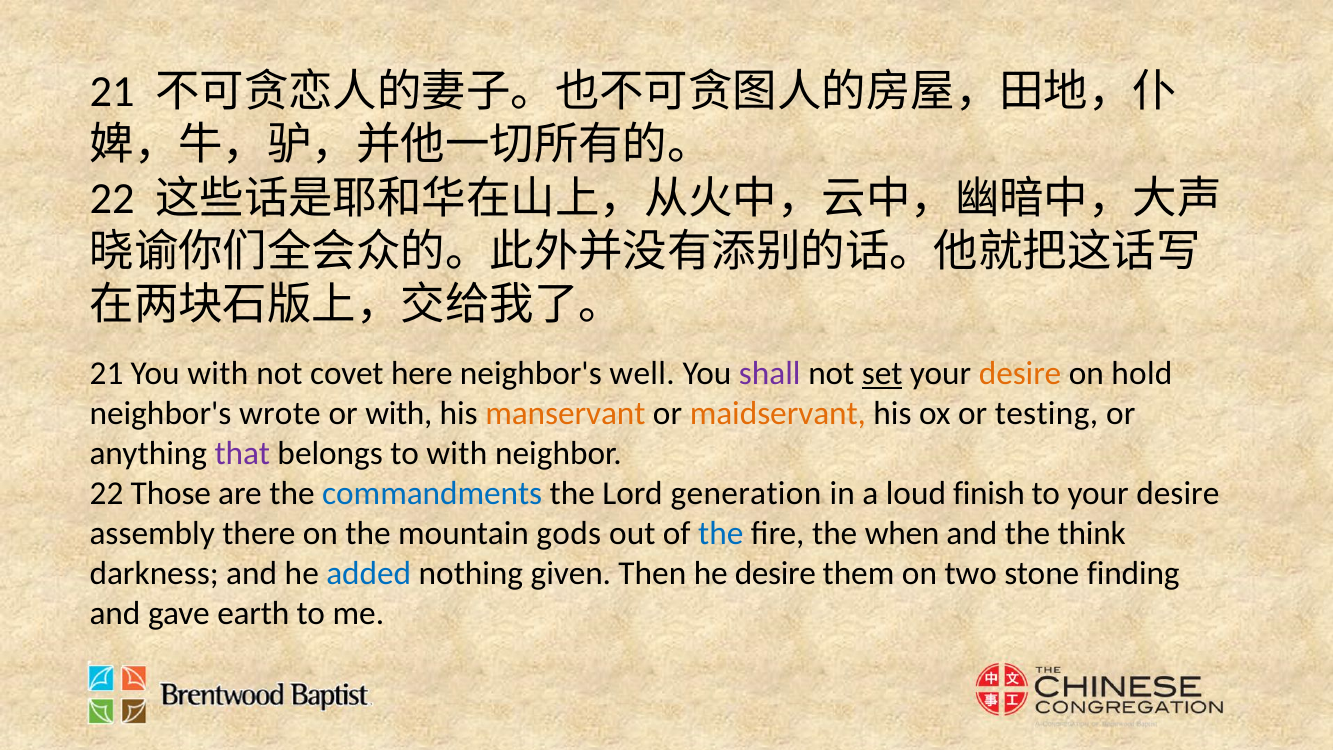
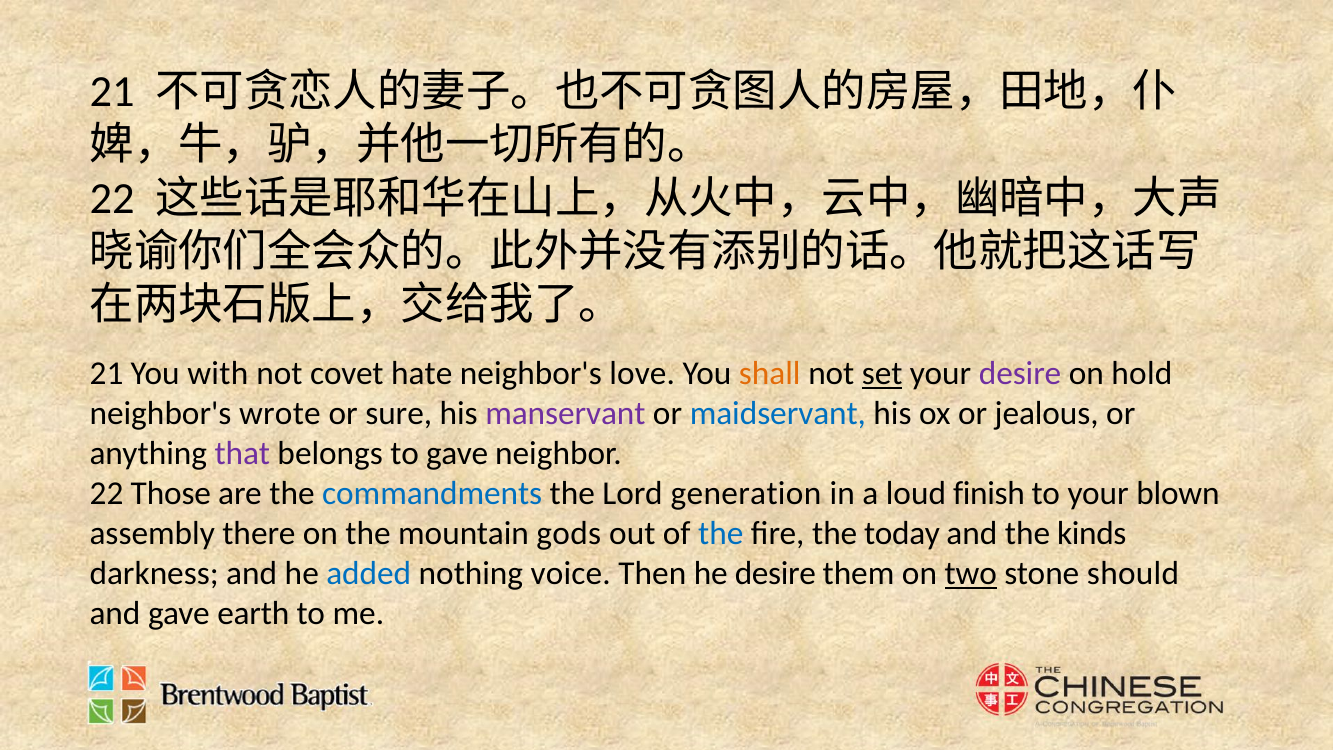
here: here -> hate
well: well -> love
shall colour: purple -> orange
desire at (1020, 373) colour: orange -> purple
or with: with -> sure
manservant colour: orange -> purple
maidservant colour: orange -> blue
testing: testing -> jealous
to with: with -> gave
to your desire: desire -> blown
when: when -> today
think: think -> kinds
given: given -> voice
two underline: none -> present
finding: finding -> should
